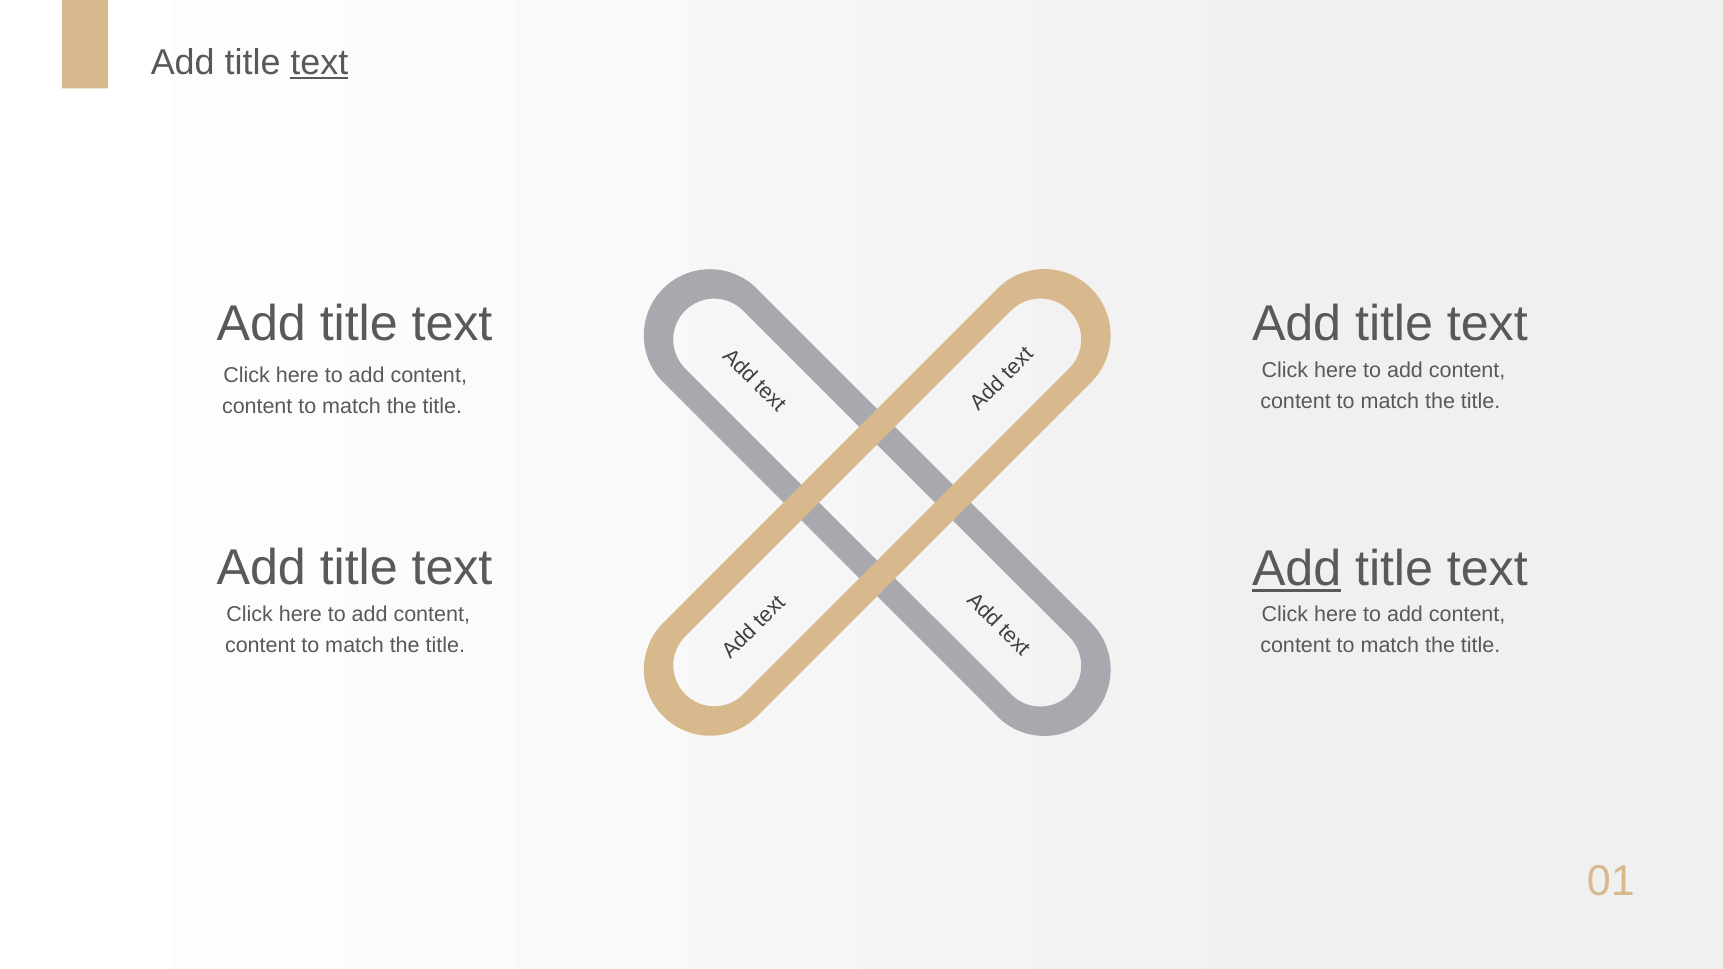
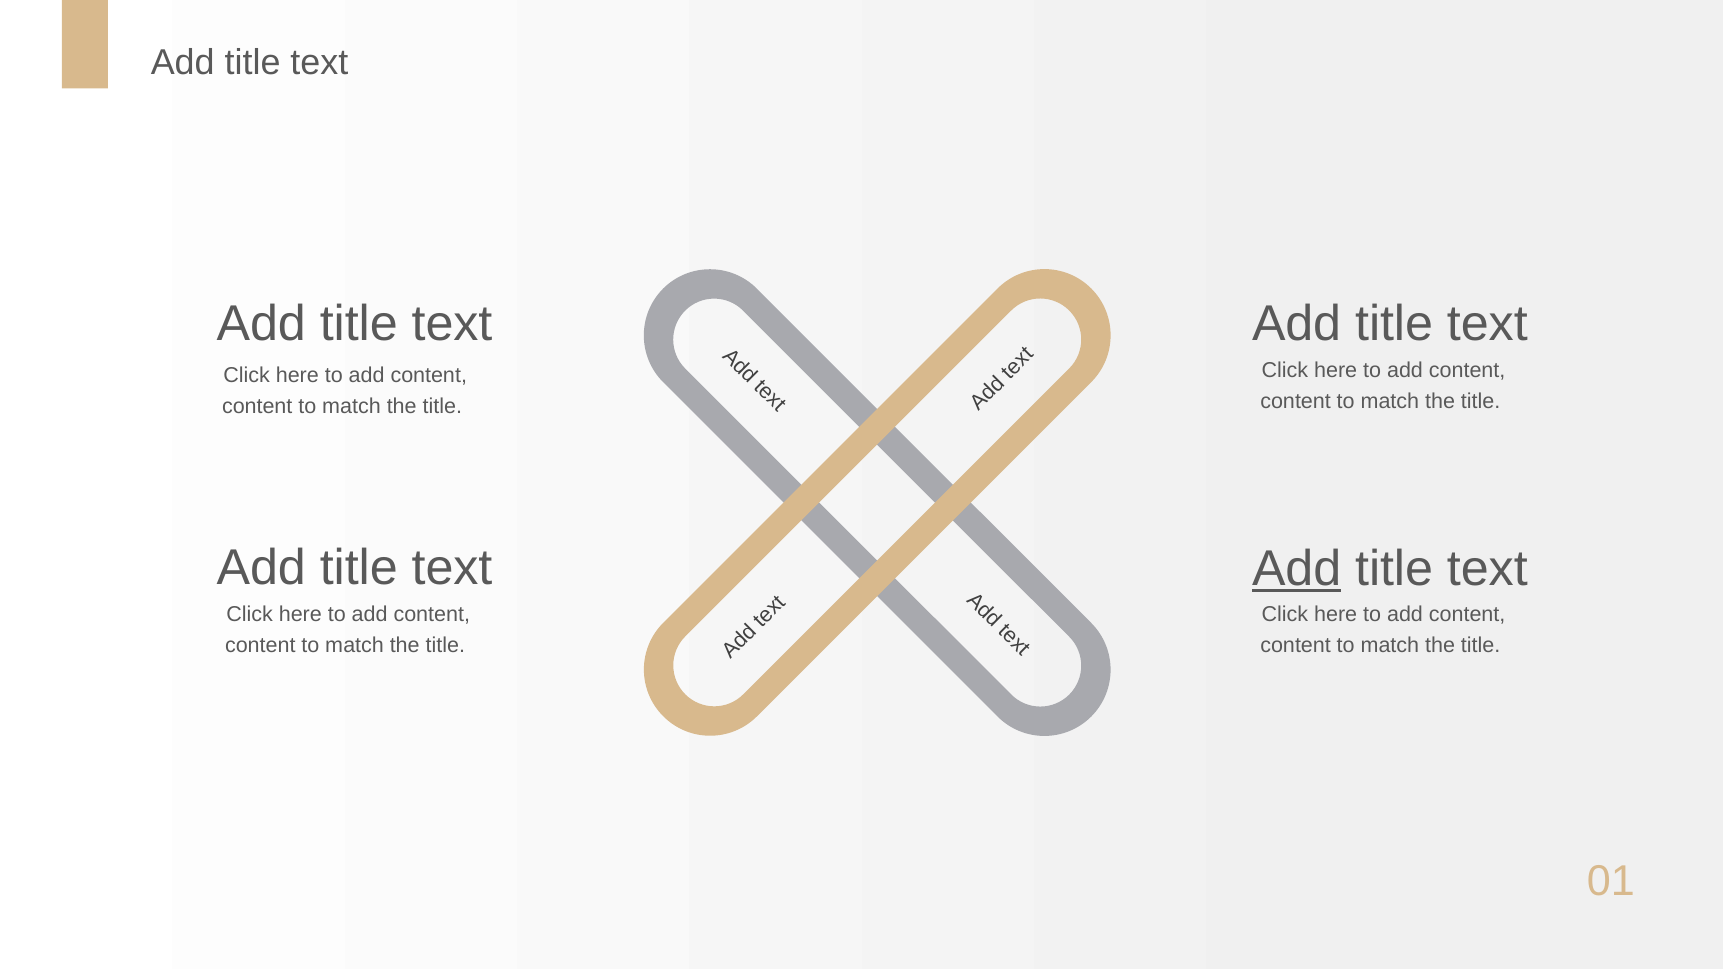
text at (319, 62) underline: present -> none
